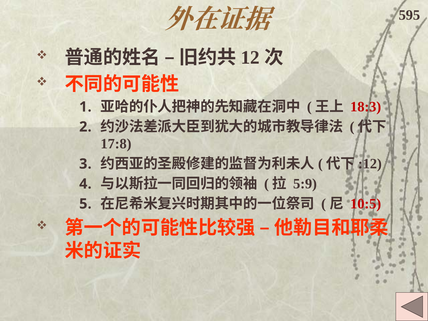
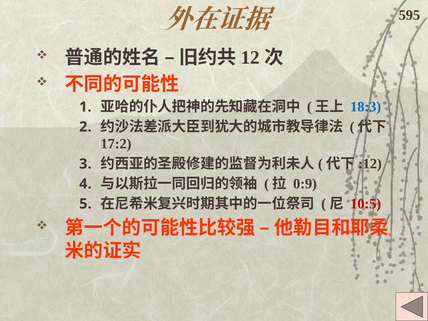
18:3 colour: red -> blue
17:8: 17:8 -> 17:2
5:9: 5:9 -> 0:9
